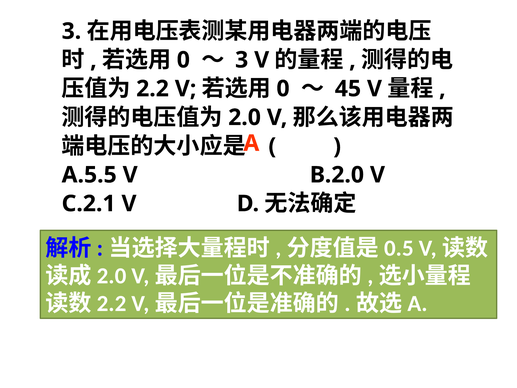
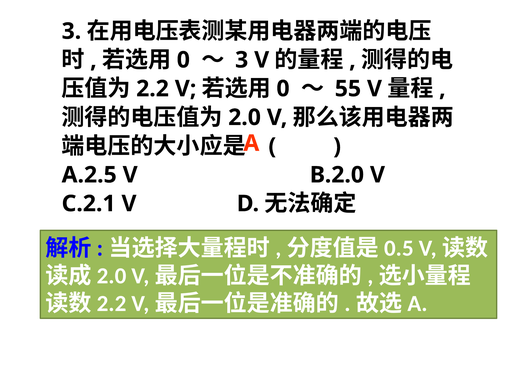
45: 45 -> 55
A.5.5: A.5.5 -> A.2.5
